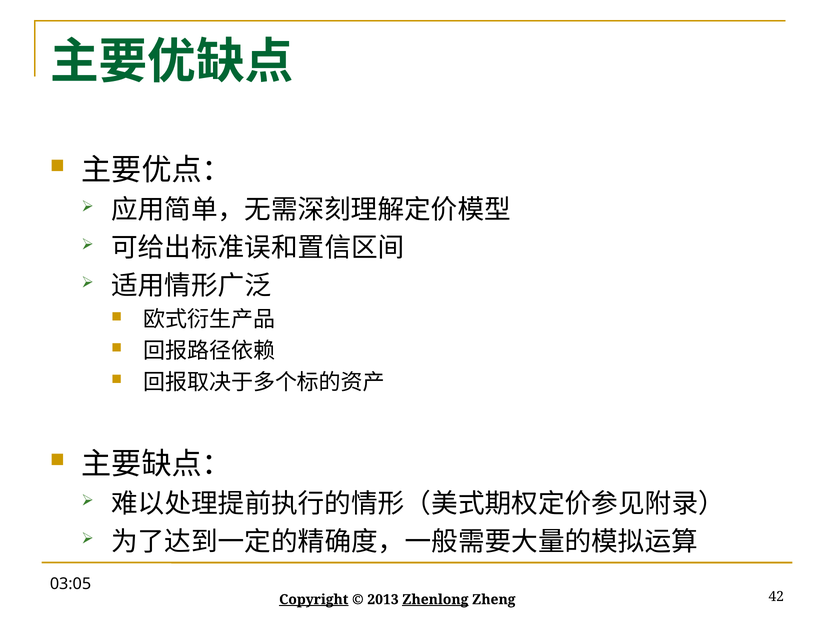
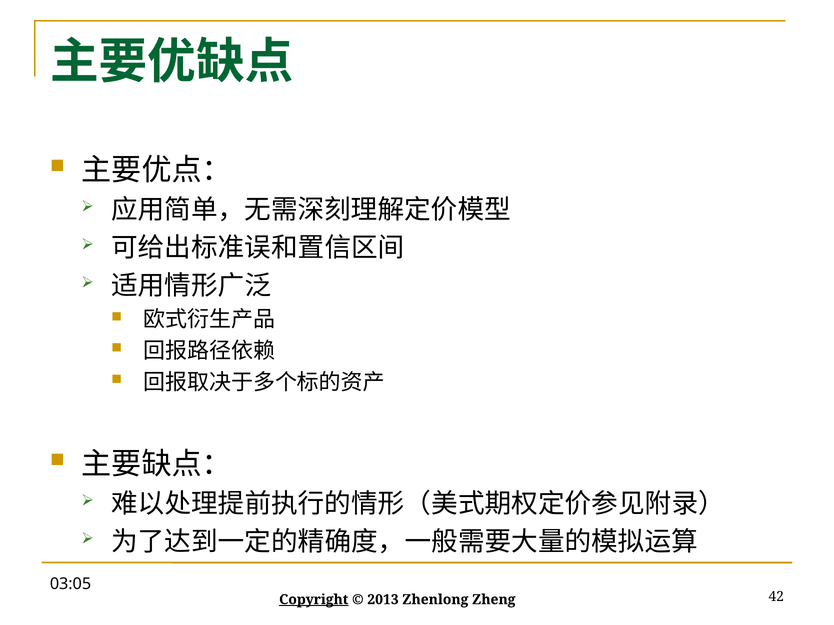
Zhenlong underline: present -> none
